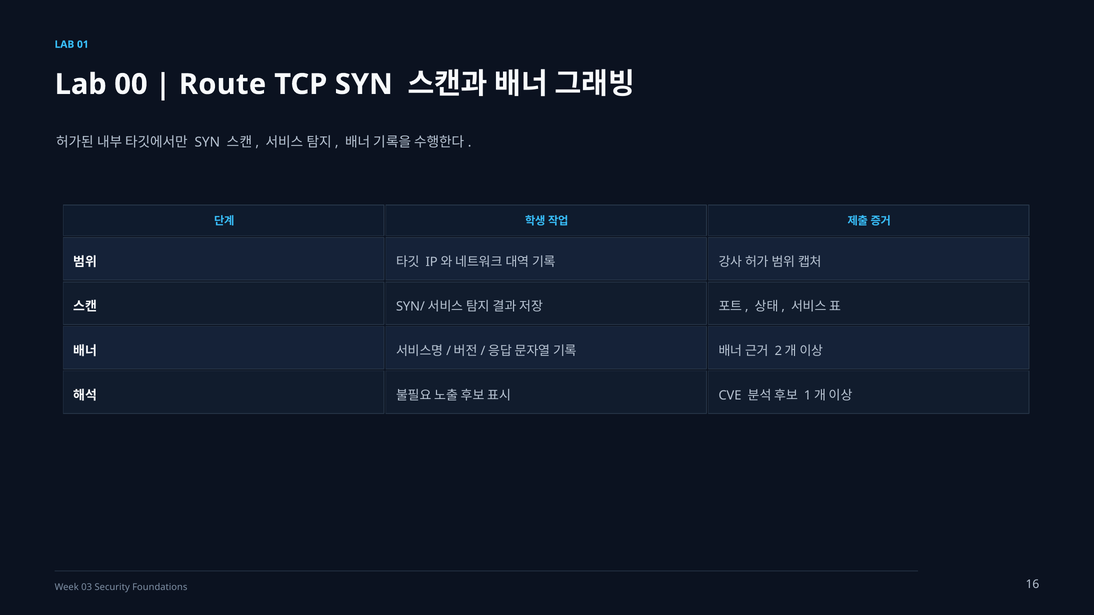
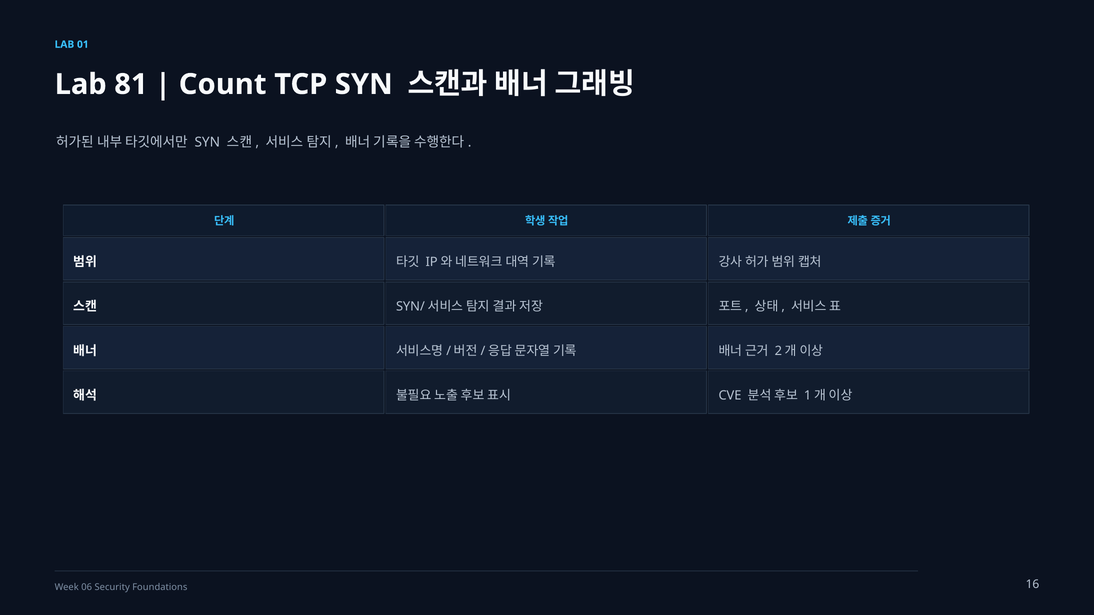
00: 00 -> 81
Route: Route -> Count
03: 03 -> 06
